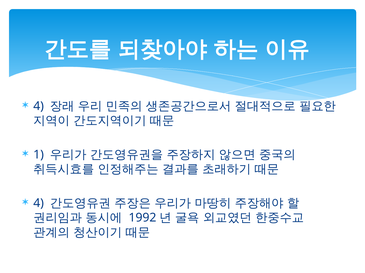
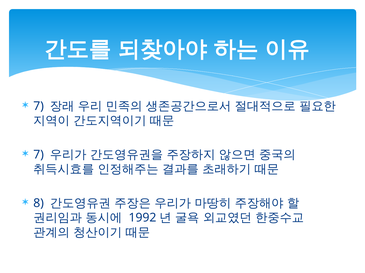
4 at (39, 106): 4 -> 7
1 at (39, 155): 1 -> 7
4 at (39, 204): 4 -> 8
